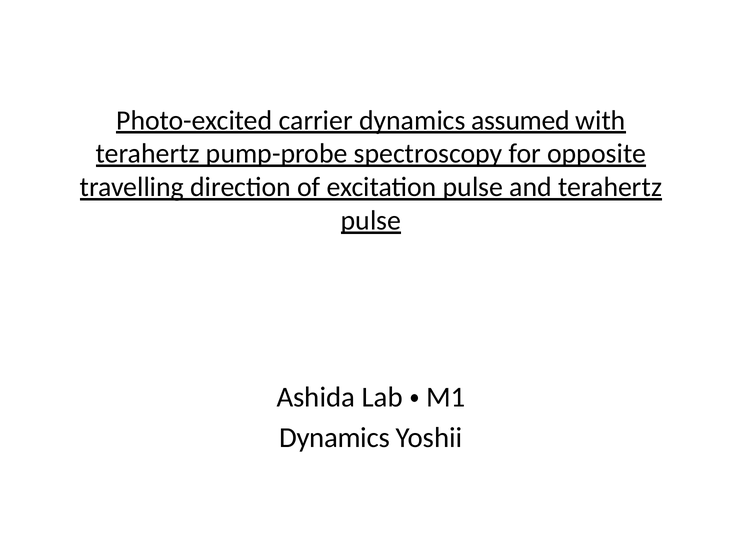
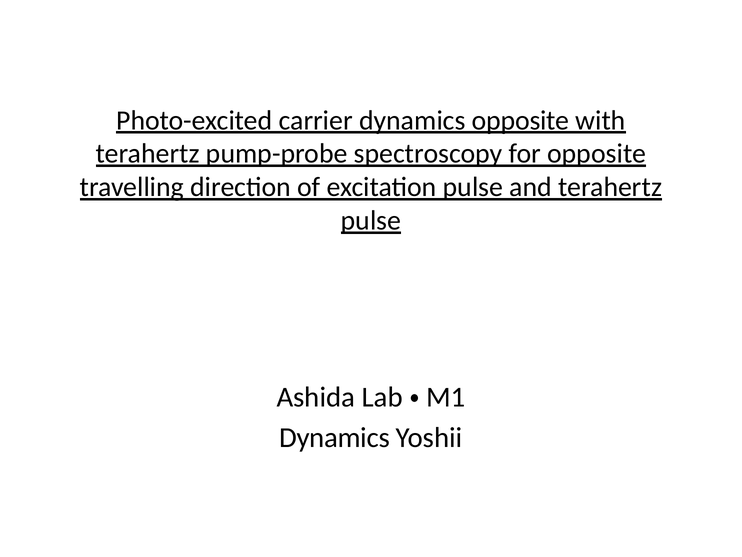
dynamics assumed: assumed -> opposite
